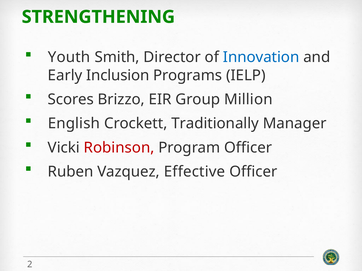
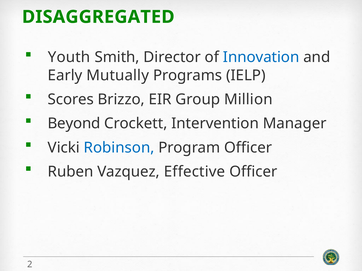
STRENGTHENING: STRENGTHENING -> DISAGGREGATED
Inclusion: Inclusion -> Mutually
English: English -> Beyond
Traditionally: Traditionally -> Intervention
Robinson colour: red -> blue
